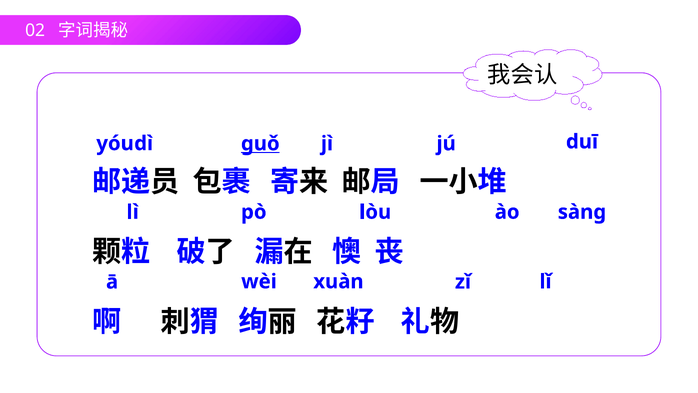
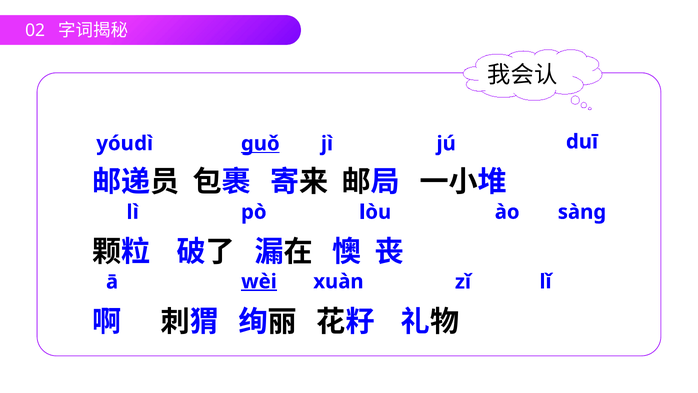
wèi underline: none -> present
